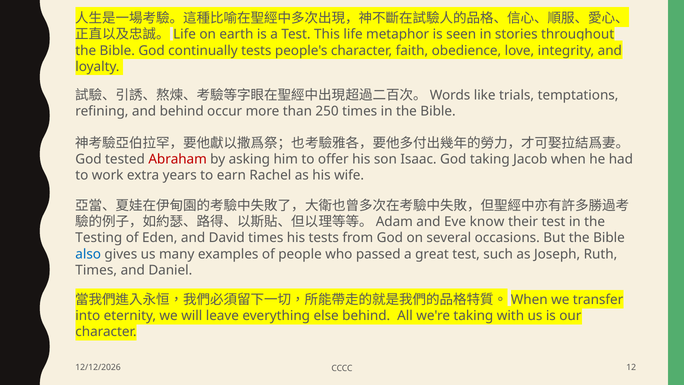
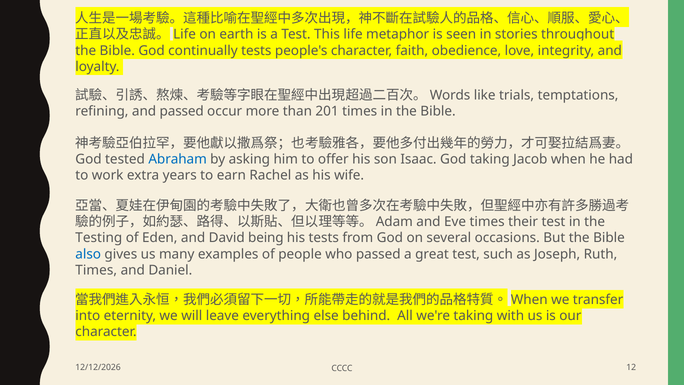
and behind: behind -> passed
250: 250 -> 201
Abraham colour: red -> blue
Eve know: know -> times
David times: times -> being
